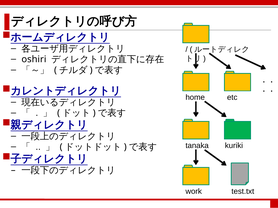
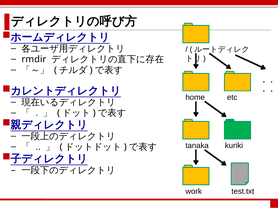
oshiri: oshiri -> rmdir
